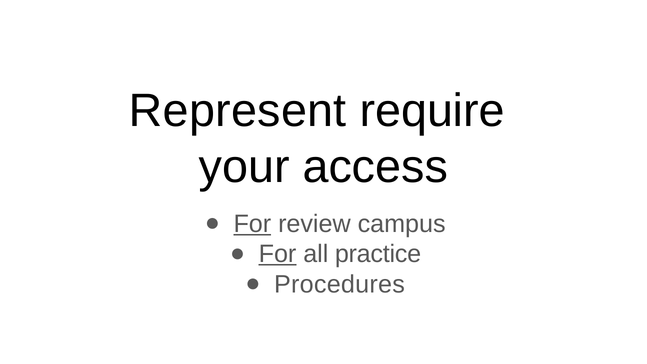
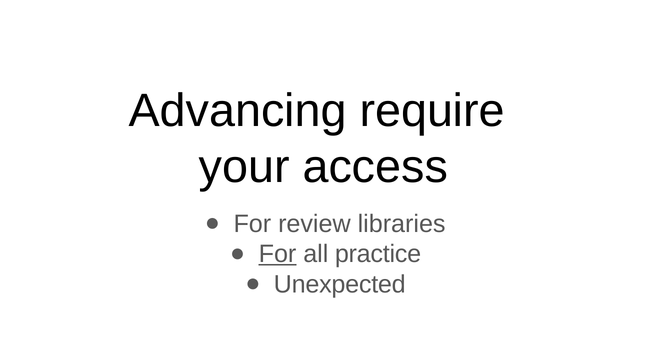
Represent: Represent -> Advancing
For at (252, 224) underline: present -> none
campus: campus -> libraries
Procedures: Procedures -> Unexpected
